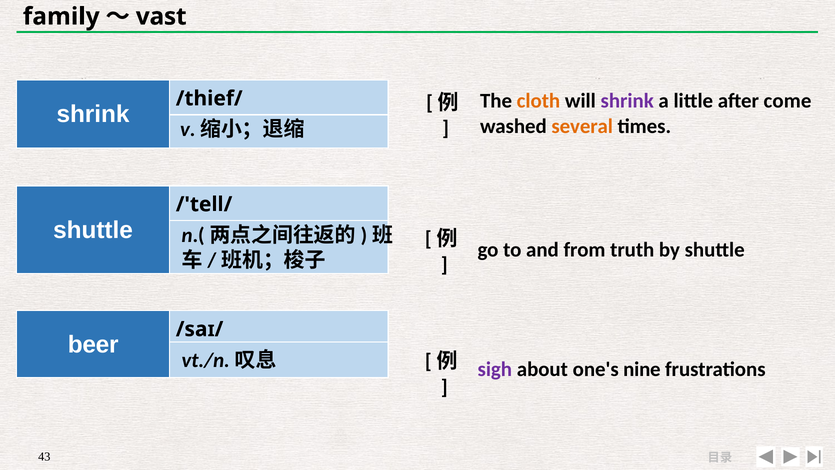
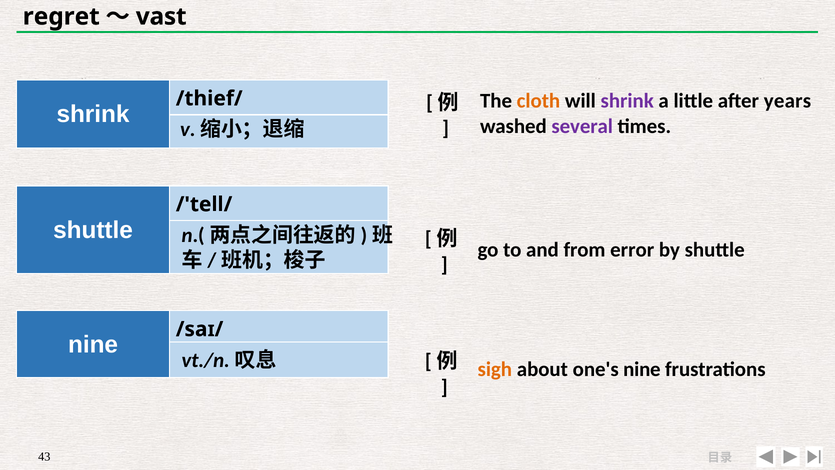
family: family -> regret
come: come -> years
several colour: orange -> purple
truth: truth -> error
beer at (93, 344): beer -> nine
sigh colour: purple -> orange
